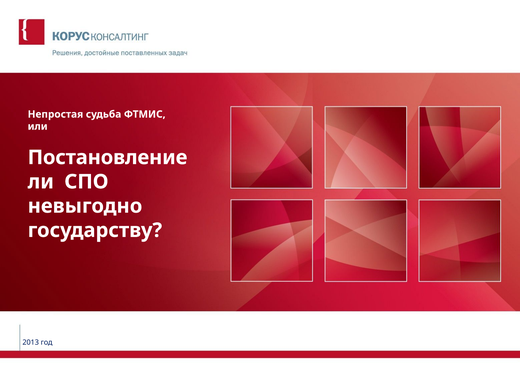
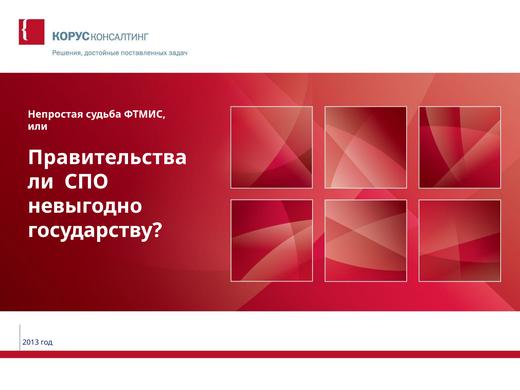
Постановление: Постановление -> Правительства
